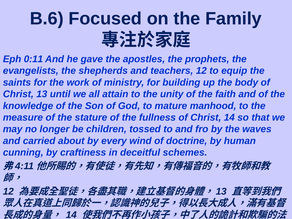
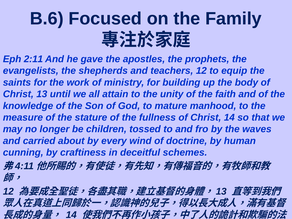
0:11: 0:11 -> 2:11
